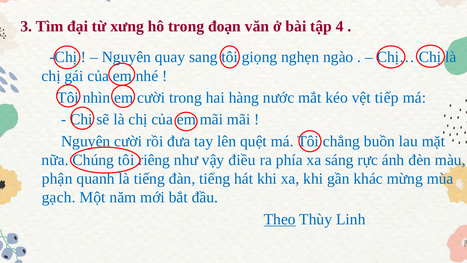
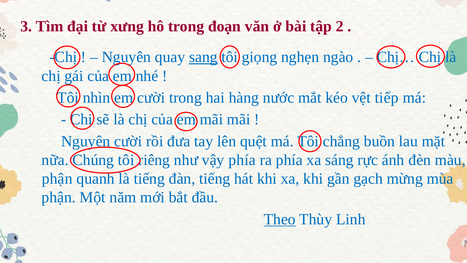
4: 4 -> 2
sang underline: none -> present
vậy điều: điều -> phía
khác: khác -> gạch
gạch at (59, 197): gạch -> phận
